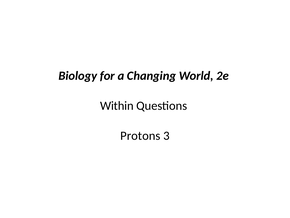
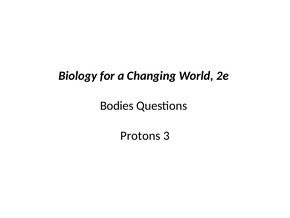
Within: Within -> Bodies
